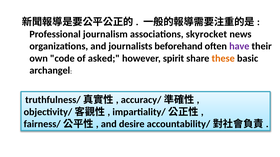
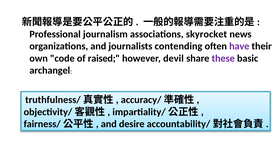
beforehand: beforehand -> contending
asked: asked -> raised
spirit: spirit -> devil
these colour: orange -> purple
